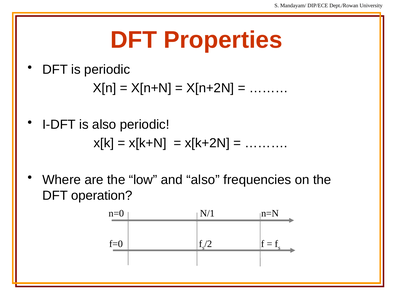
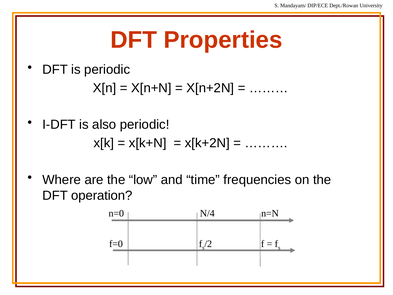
and also: also -> time
N/1: N/1 -> N/4
